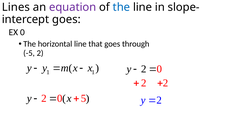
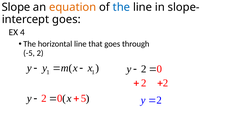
Lines: Lines -> Slope
equation colour: purple -> orange
EX 0: 0 -> 4
